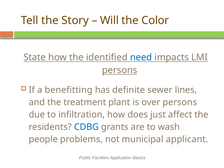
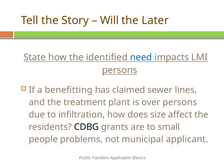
Color: Color -> Later
definite: definite -> claimed
just: just -> size
CDBG colour: blue -> black
wash: wash -> small
